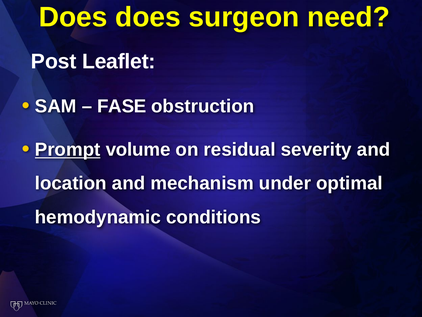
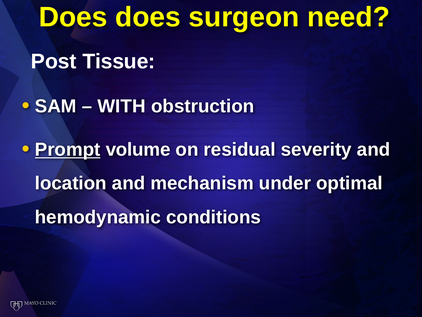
Leaflet: Leaflet -> Tissue
FASE: FASE -> WITH
